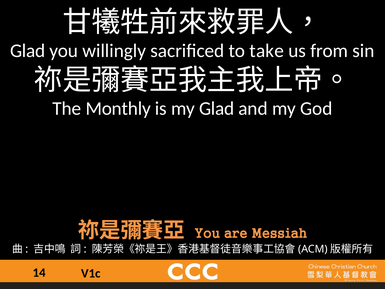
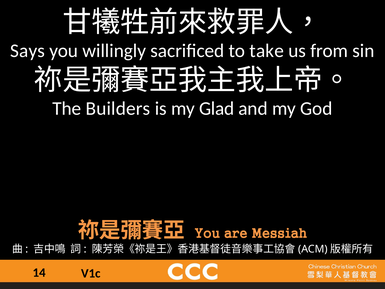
Glad at (28, 51): Glad -> Says
Monthly: Monthly -> Builders
